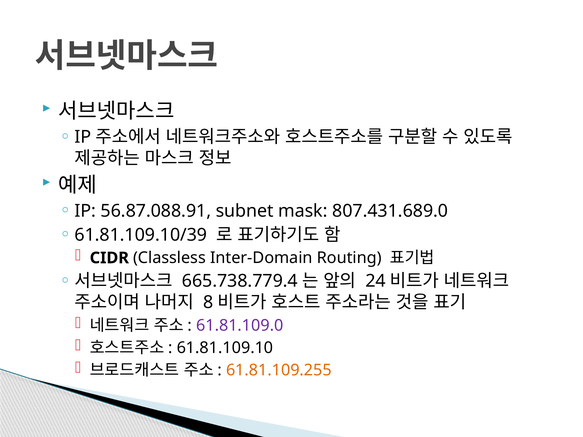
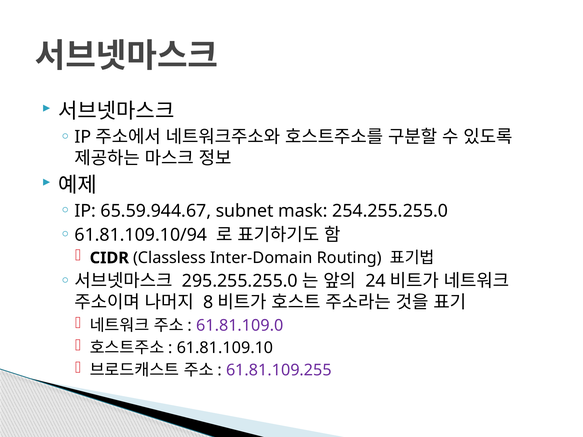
56.87.088.91: 56.87.088.91 -> 65.59.944.67
807.431.689.0: 807.431.689.0 -> 254.255.255.0
61.81.109.10/39: 61.81.109.10/39 -> 61.81.109.10/94
665.738.779.4: 665.738.779.4 -> 295.255.255.0
61.81.109.255 colour: orange -> purple
